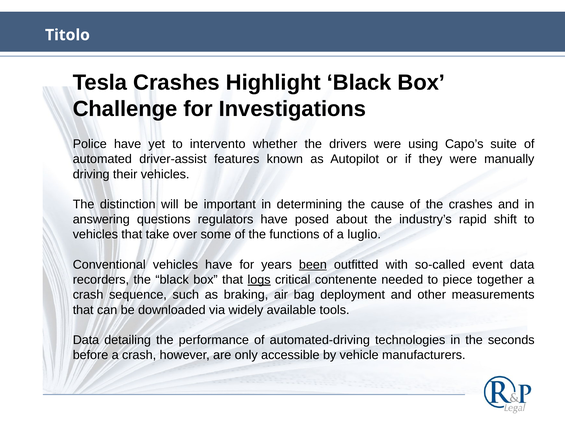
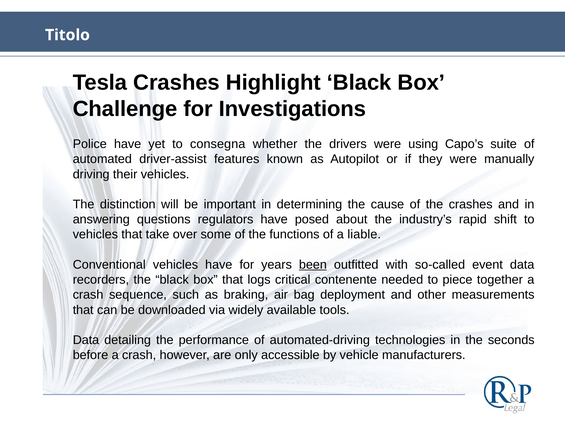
intervento: intervento -> consegna
luglio: luglio -> liable
logs underline: present -> none
